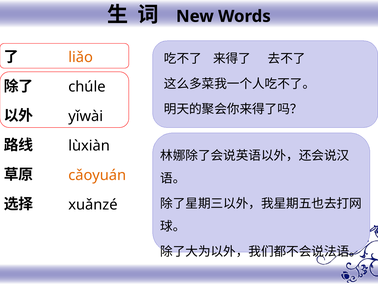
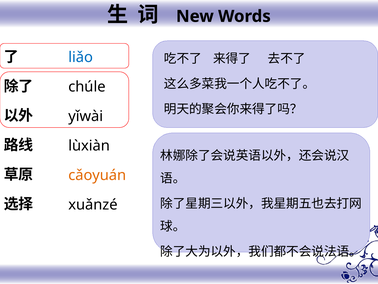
liǎo colour: orange -> blue
